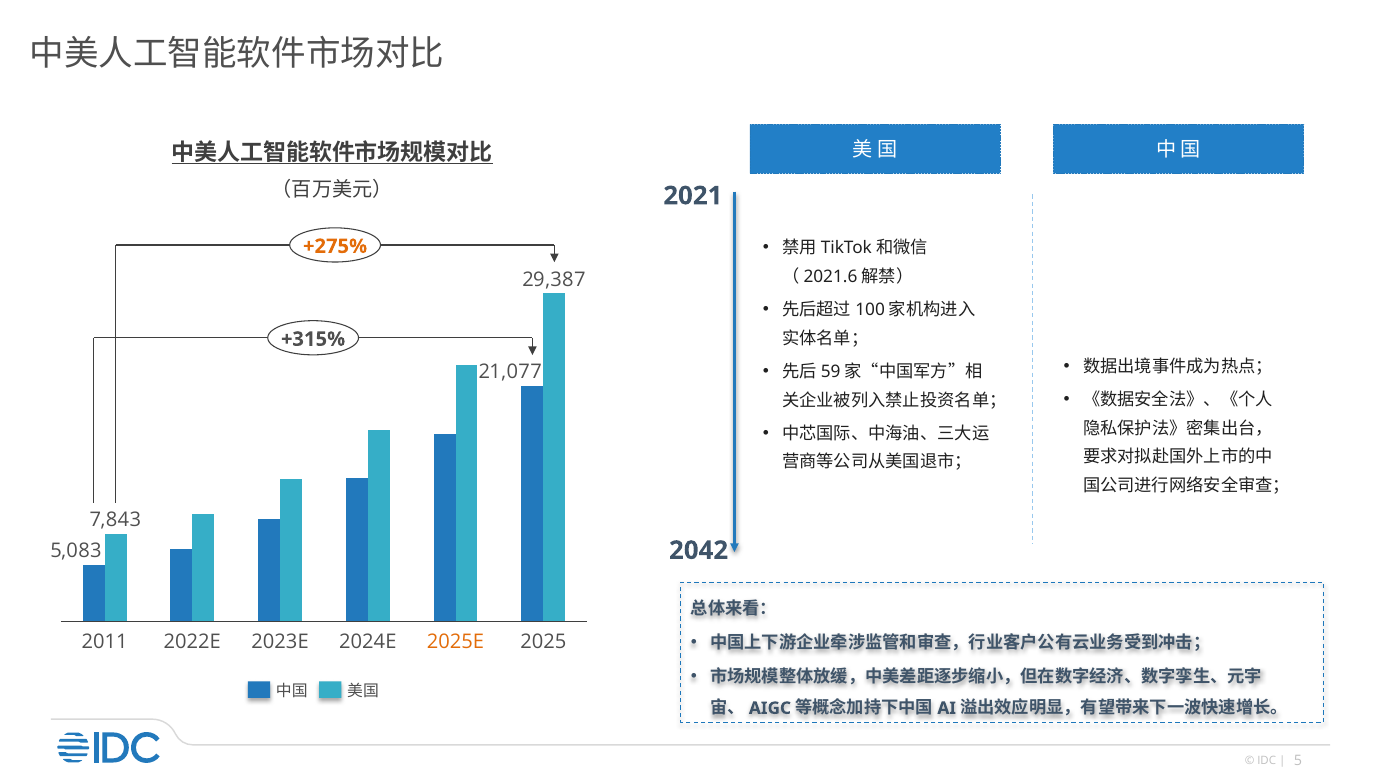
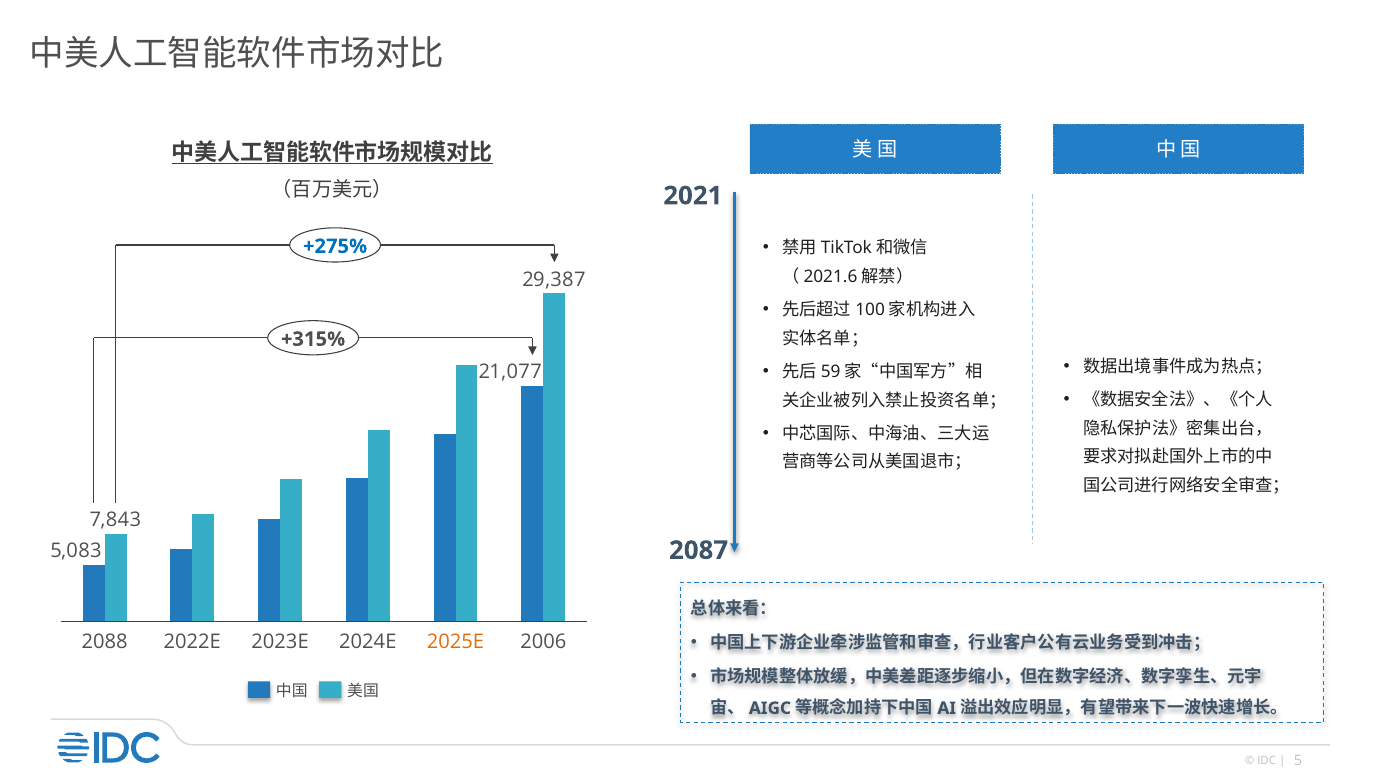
+275% colour: orange -> blue
2042: 2042 -> 2087
2011: 2011 -> 2088
2025: 2025 -> 2006
